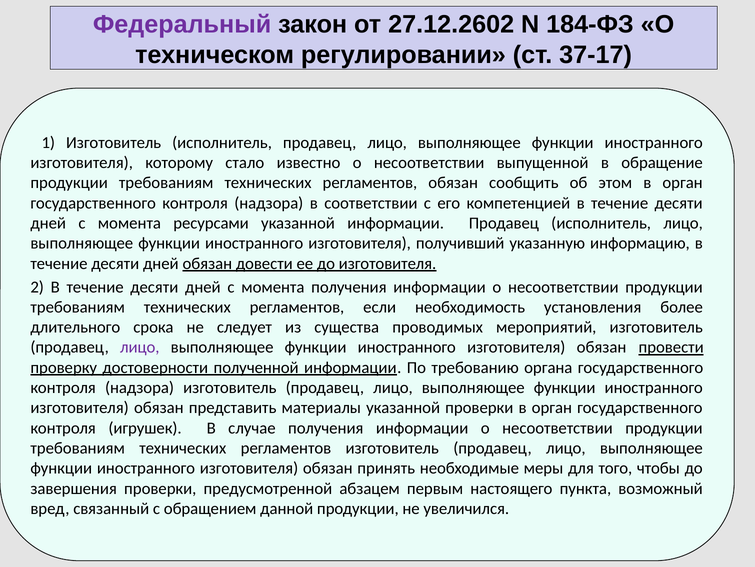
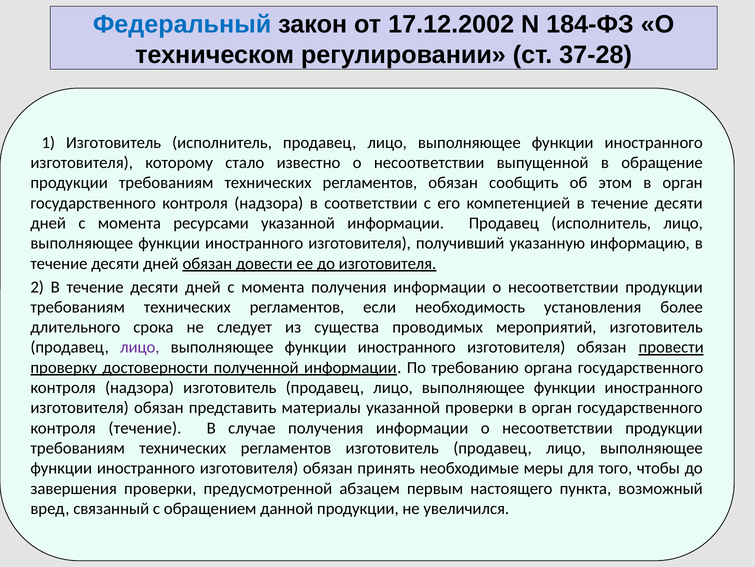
Федеральный colour: purple -> blue
27.12.2602: 27.12.2602 -> 17.12.2002
37-17: 37-17 -> 37-28
контроля игрушек: игрушек -> течение
